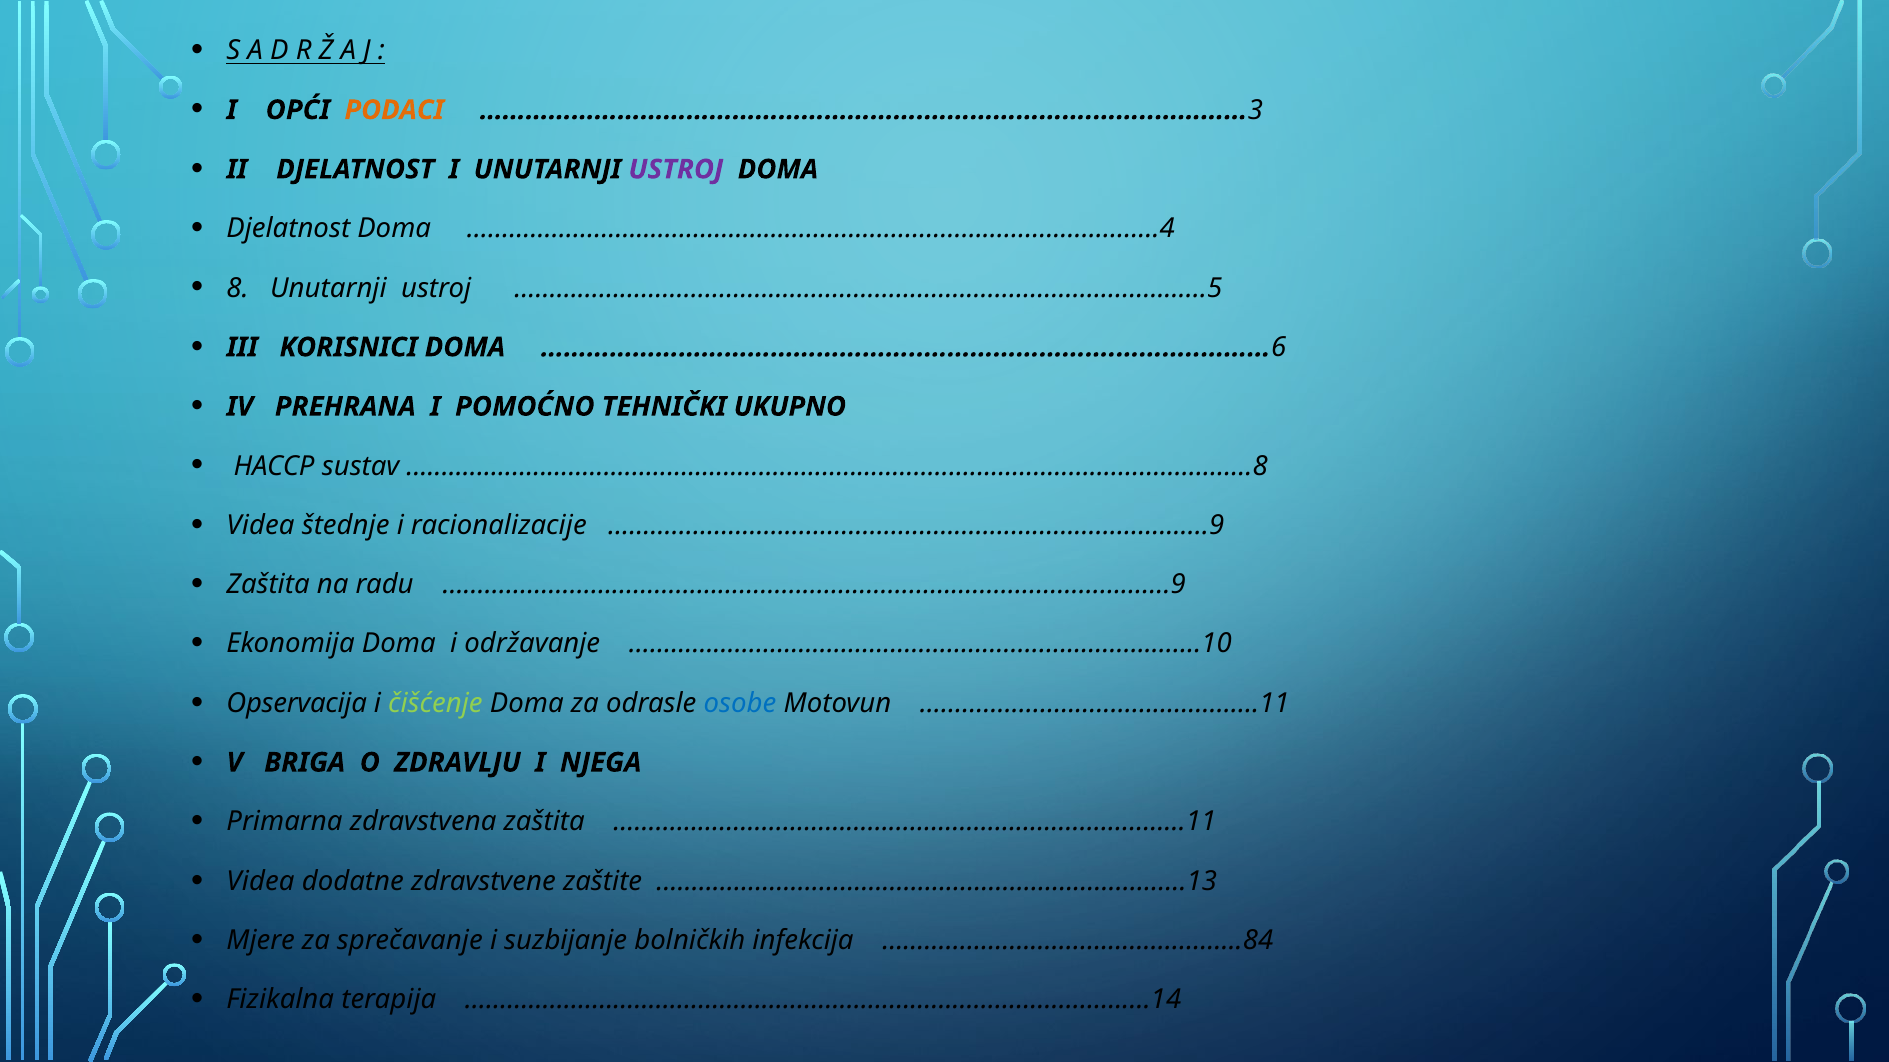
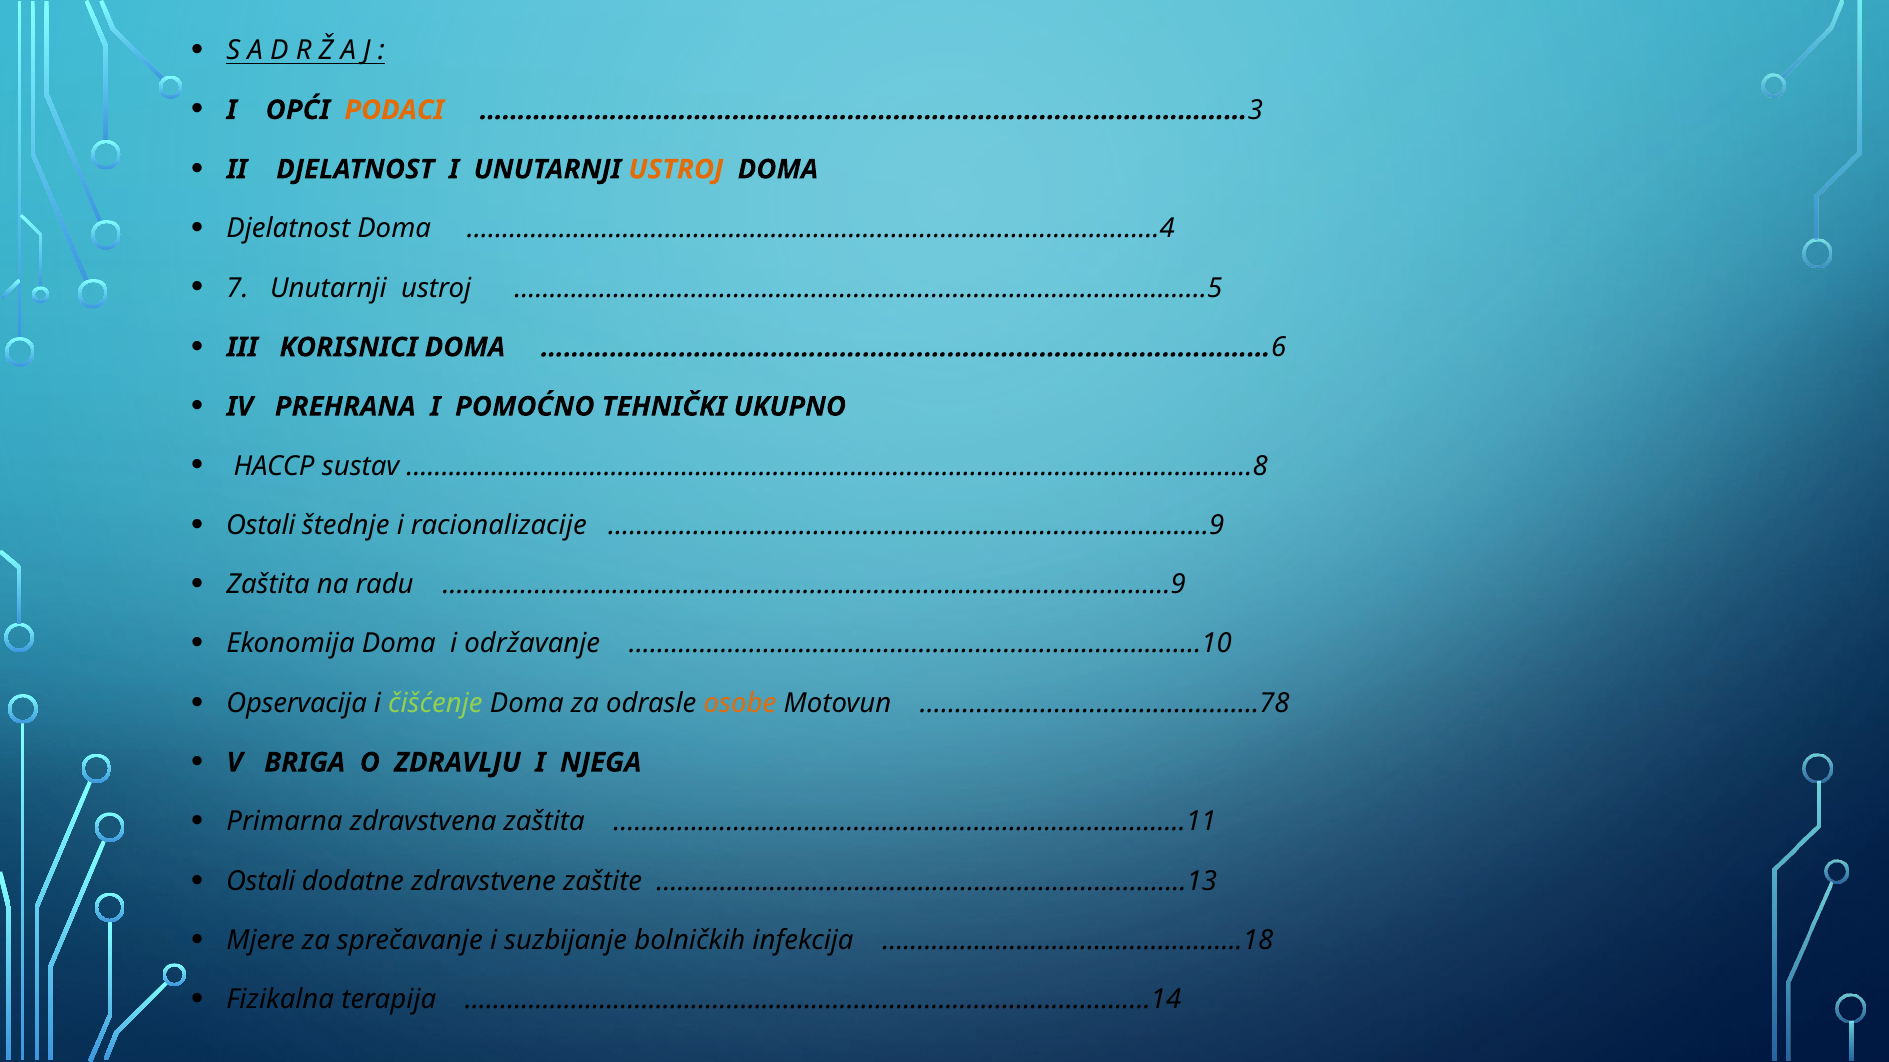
USTROJ at (676, 169) colour: purple -> orange
8: 8 -> 7
Videa at (261, 526): Videa -> Ostali
osobe colour: blue -> orange
………….…………..…………………11: ………….…………..…………………11 -> ………….…………..…………………78
Videa at (261, 882): Videa -> Ostali
…………………………..……………….84: …………………………..……………….84 -> …………………………..……………….18
